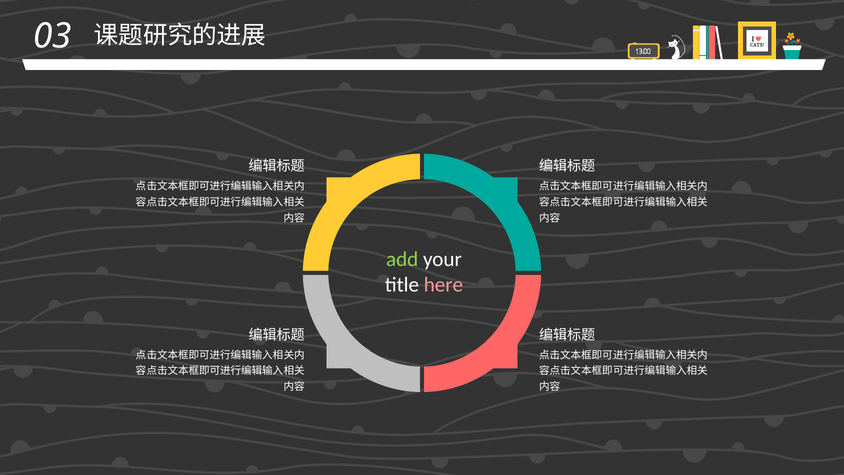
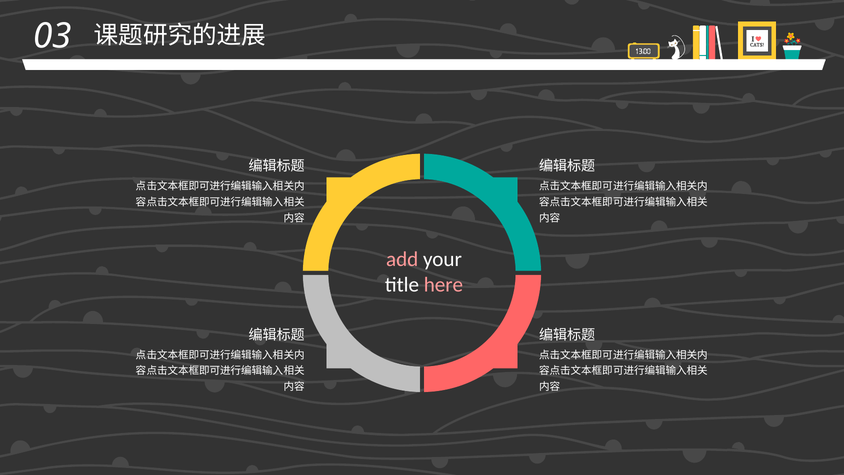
add colour: light green -> pink
